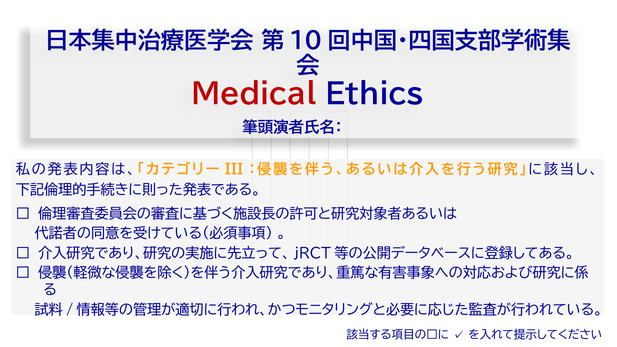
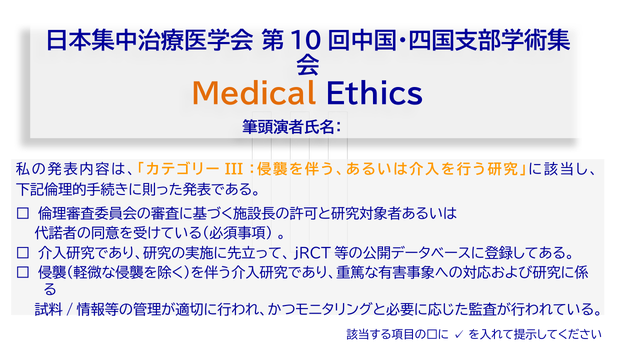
Medical colour: red -> orange
